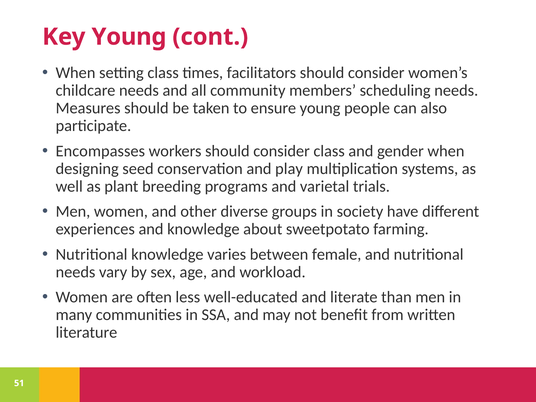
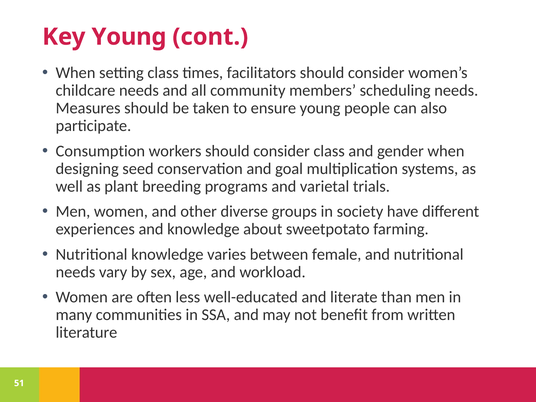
Encompasses: Encompasses -> Consumption
play: play -> goal
